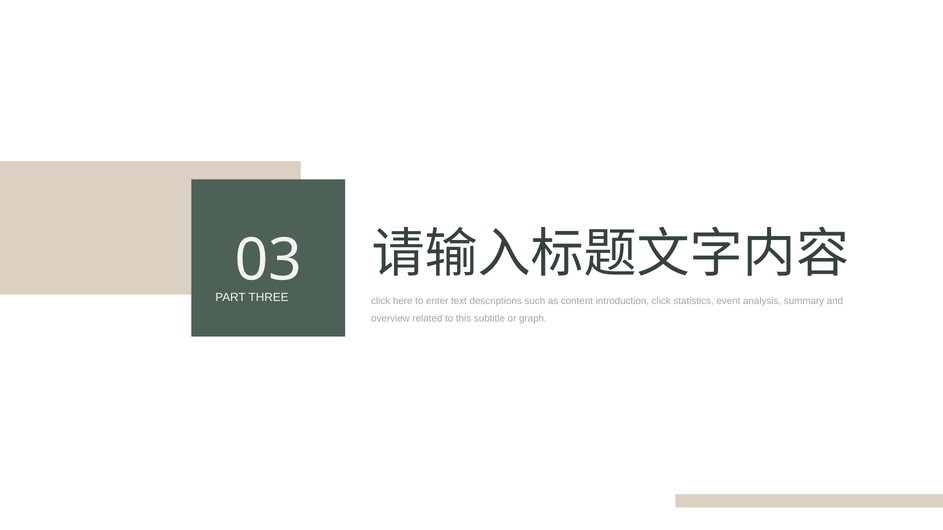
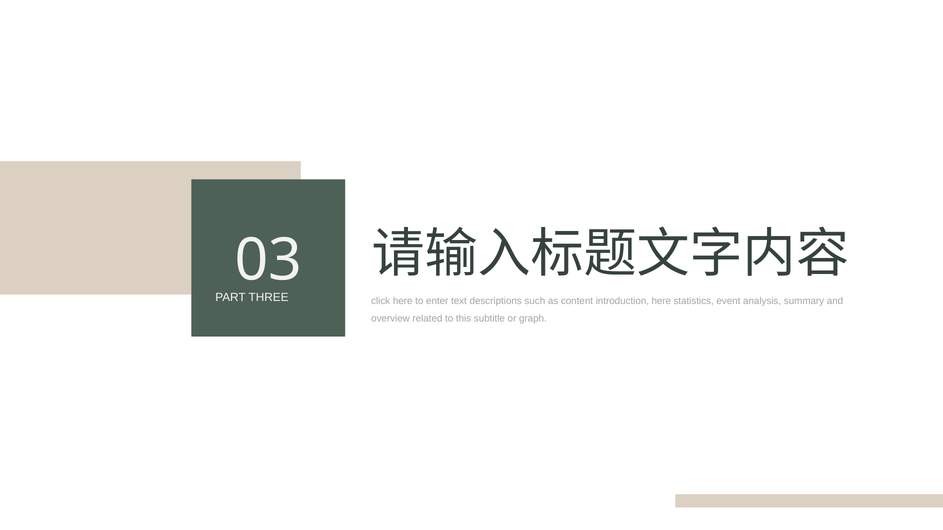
introduction click: click -> here
